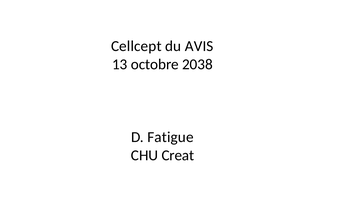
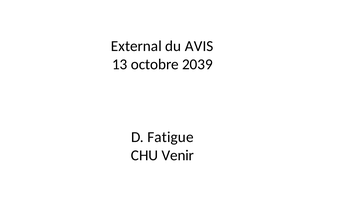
Cellcept: Cellcept -> External
2038: 2038 -> 2039
Creat: Creat -> Venir
